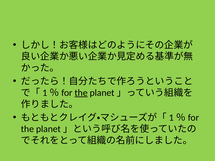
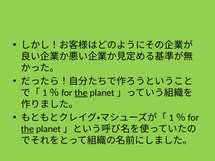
the at (27, 129) underline: none -> present
